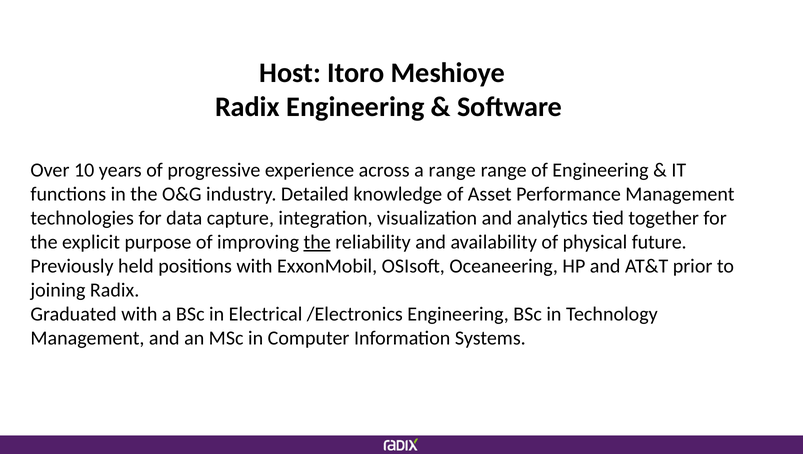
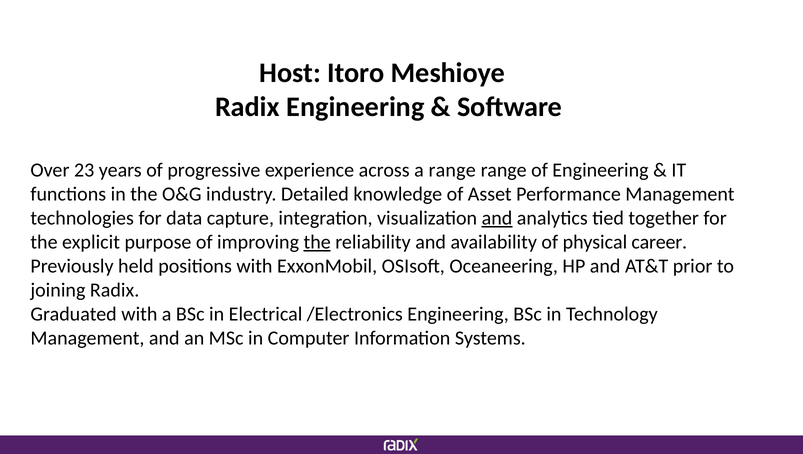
10: 10 -> 23
and at (497, 218) underline: none -> present
future: future -> career
